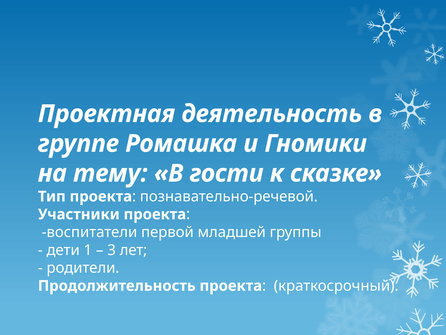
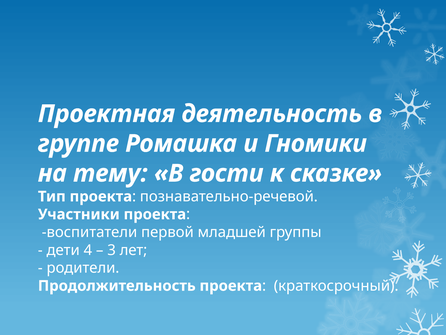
1: 1 -> 4
